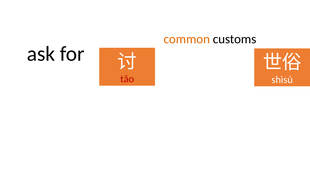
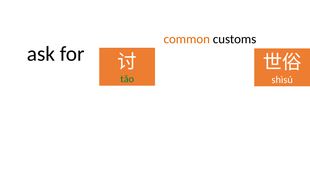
tǎo colour: red -> green
